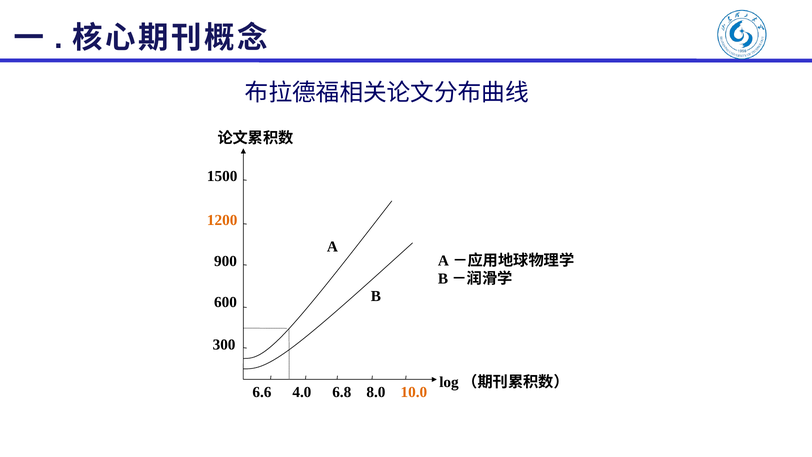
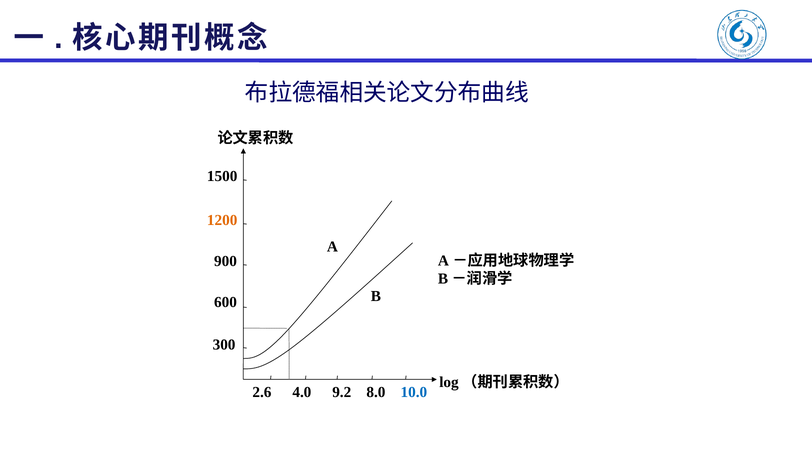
10.0 colour: orange -> blue
6.6: 6.6 -> 2.6
6.8: 6.8 -> 9.2
